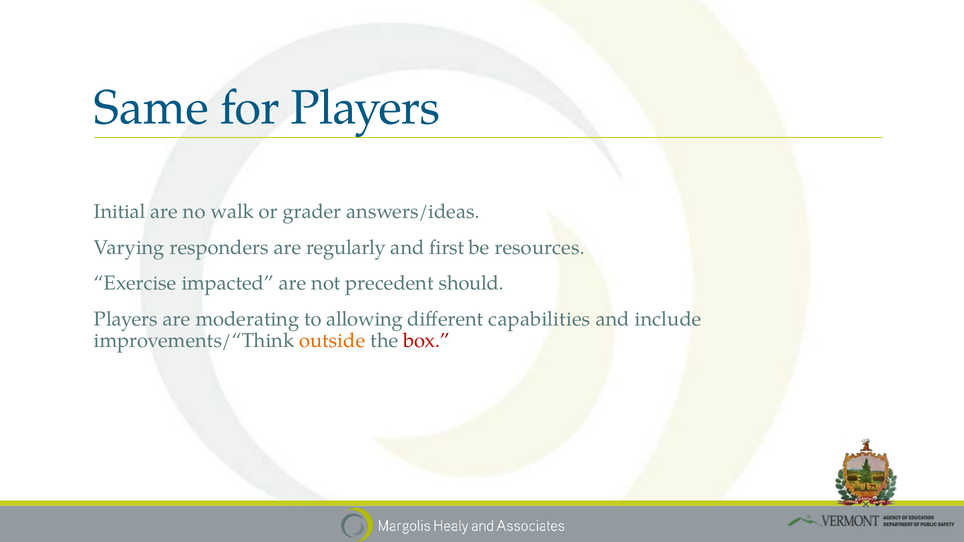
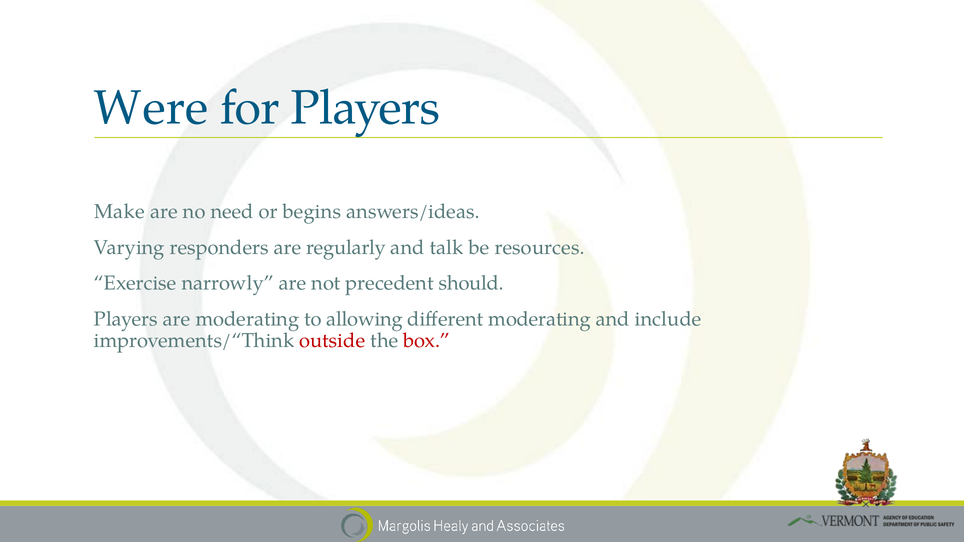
Same: Same -> Were
Initial: Initial -> Make
walk: walk -> need
grader: grader -> begins
first: first -> talk
impacted: impacted -> narrowly
different capabilities: capabilities -> moderating
outside colour: orange -> red
